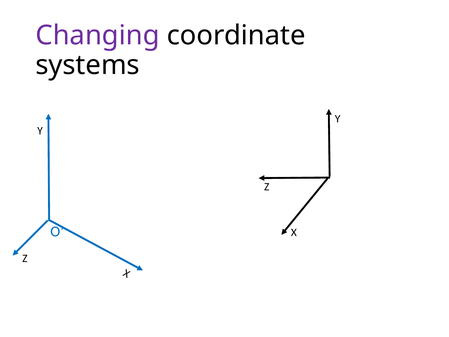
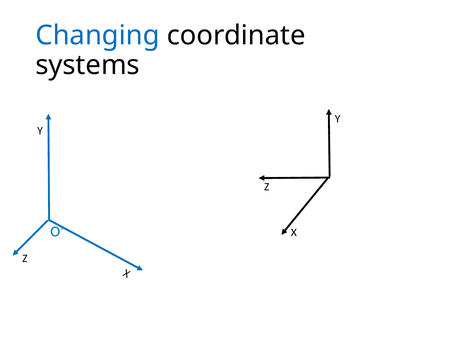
Changing colour: purple -> blue
